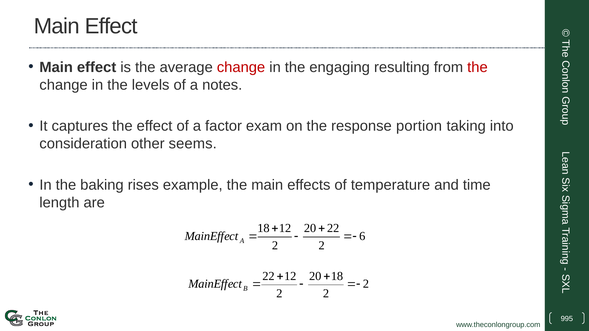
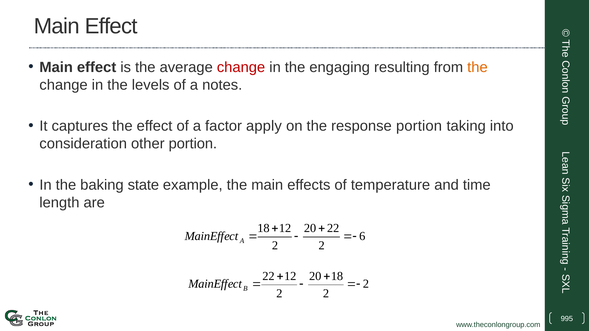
the at (477, 67) colour: red -> orange
exam: exam -> apply
other seems: seems -> portion
rises: rises -> state
